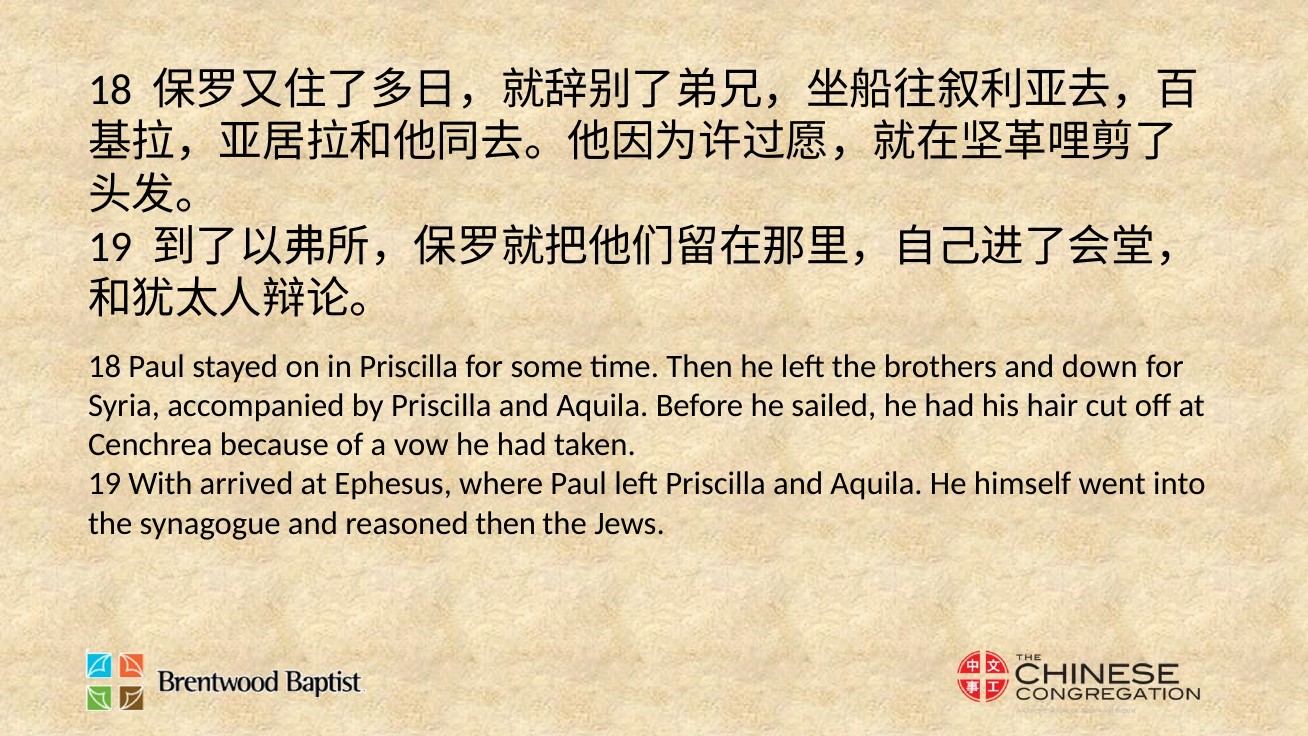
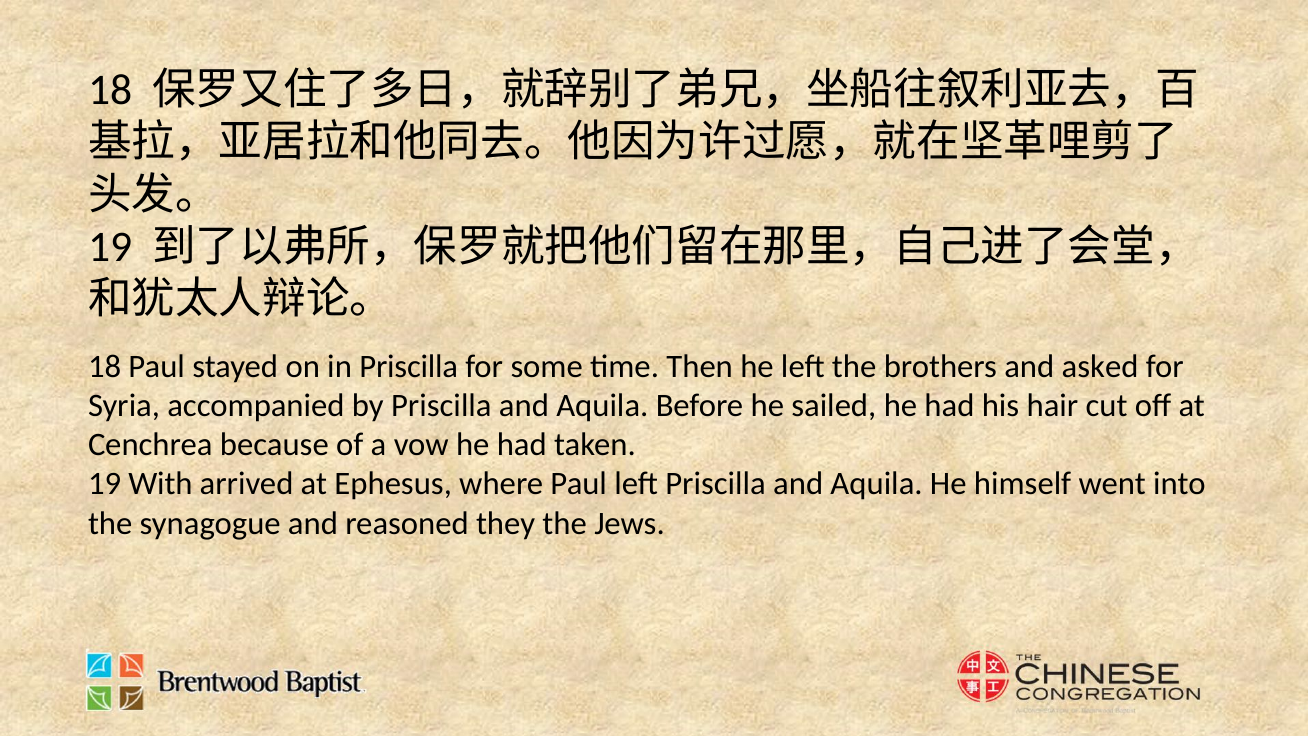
down: down -> asked
reasoned then: then -> they
